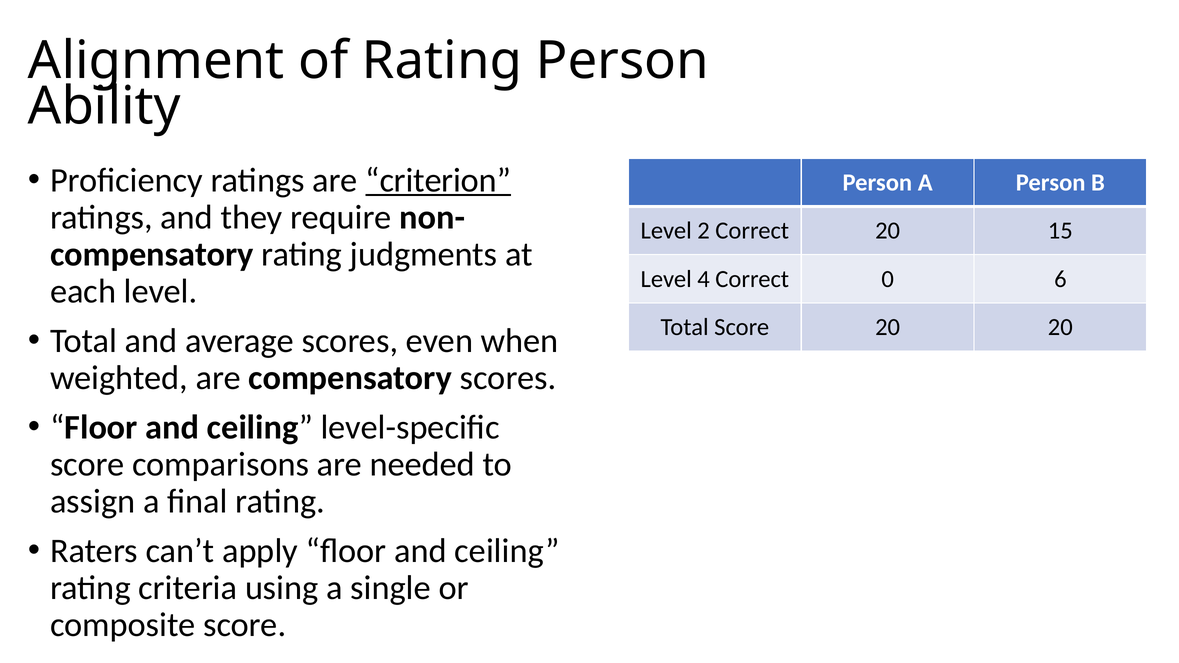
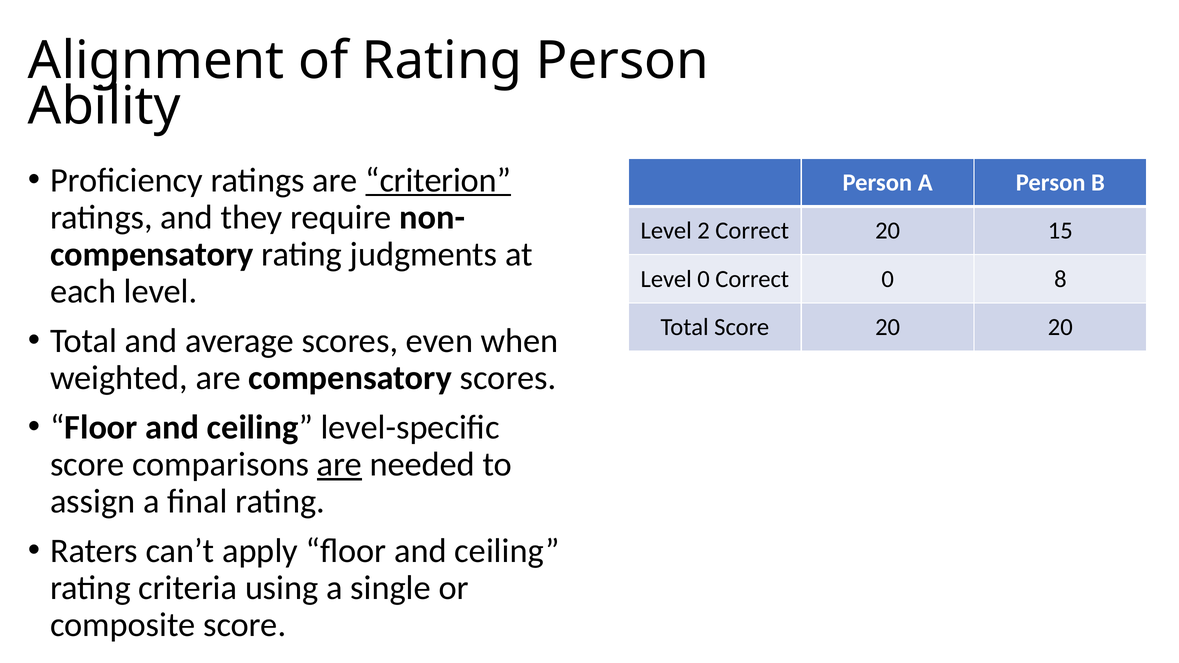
Level 4: 4 -> 0
6: 6 -> 8
are at (339, 465) underline: none -> present
